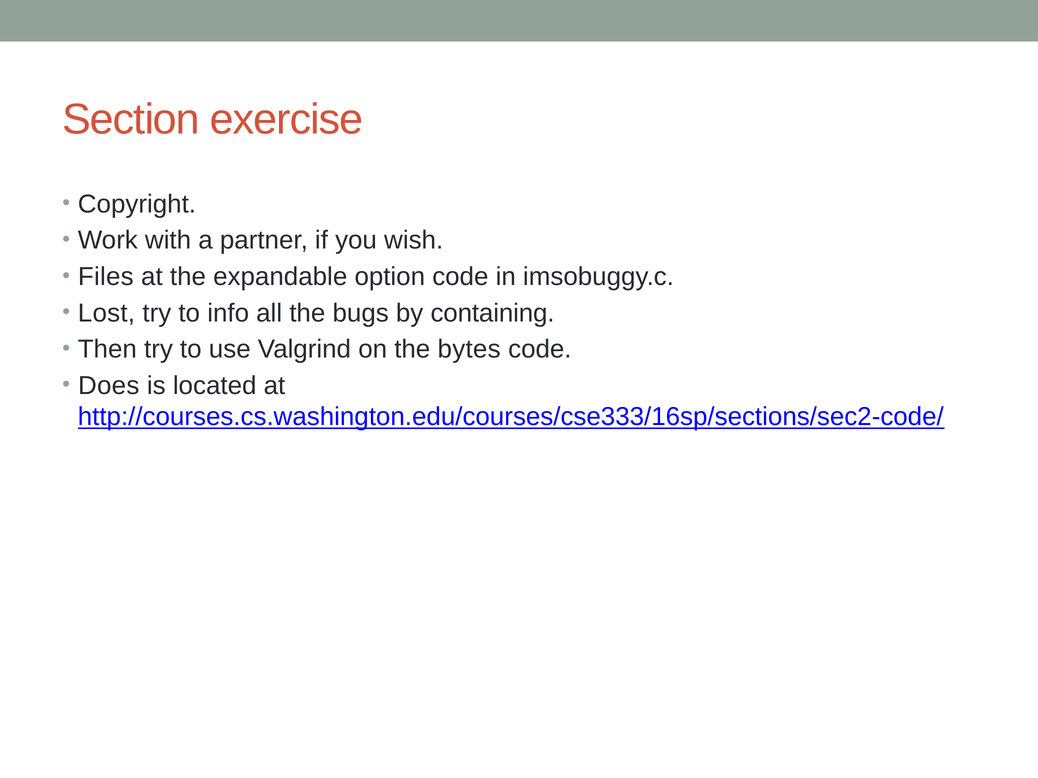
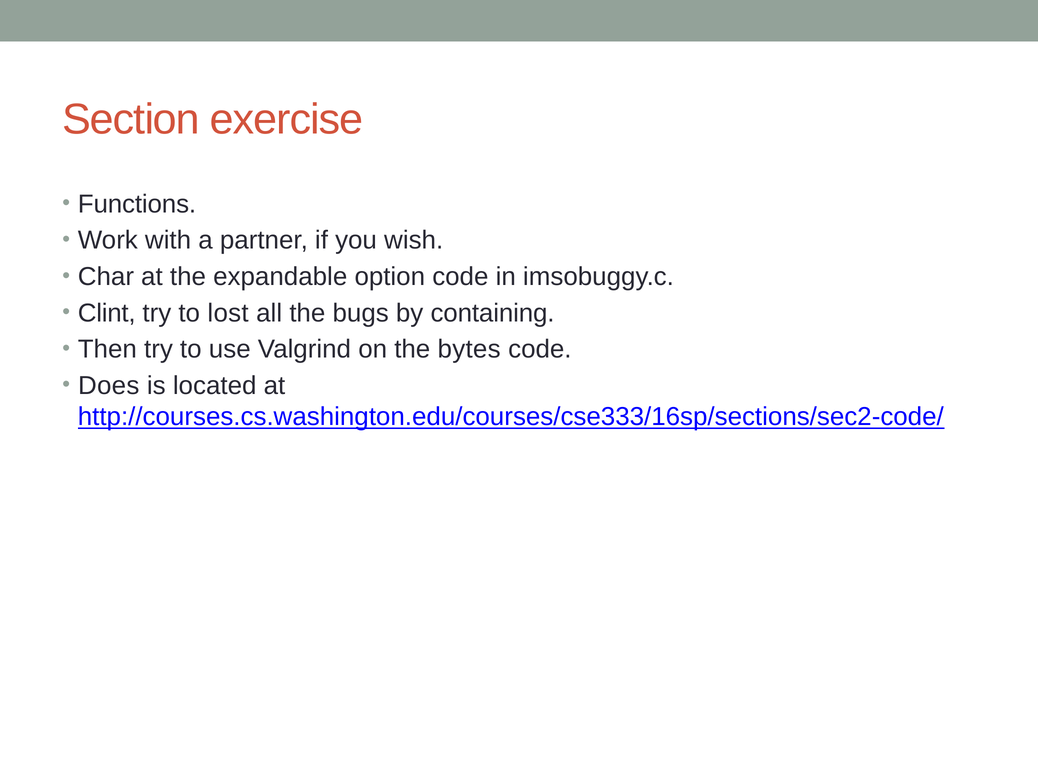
Copyright: Copyright -> Functions
Files: Files -> Char
Lost: Lost -> Clint
info: info -> lost
